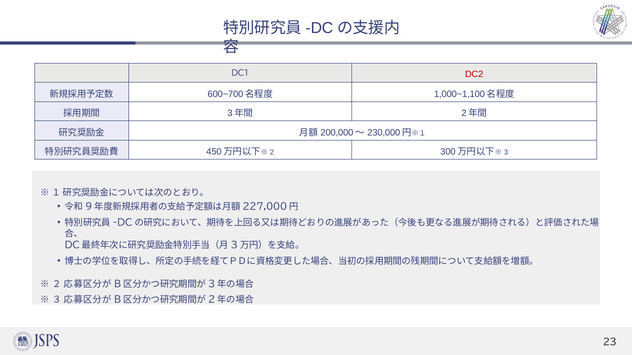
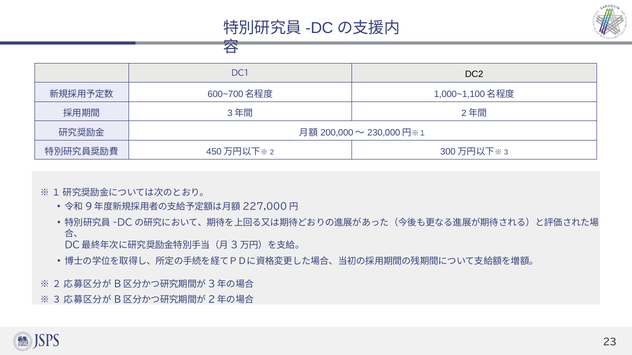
DC2 colour: red -> black
